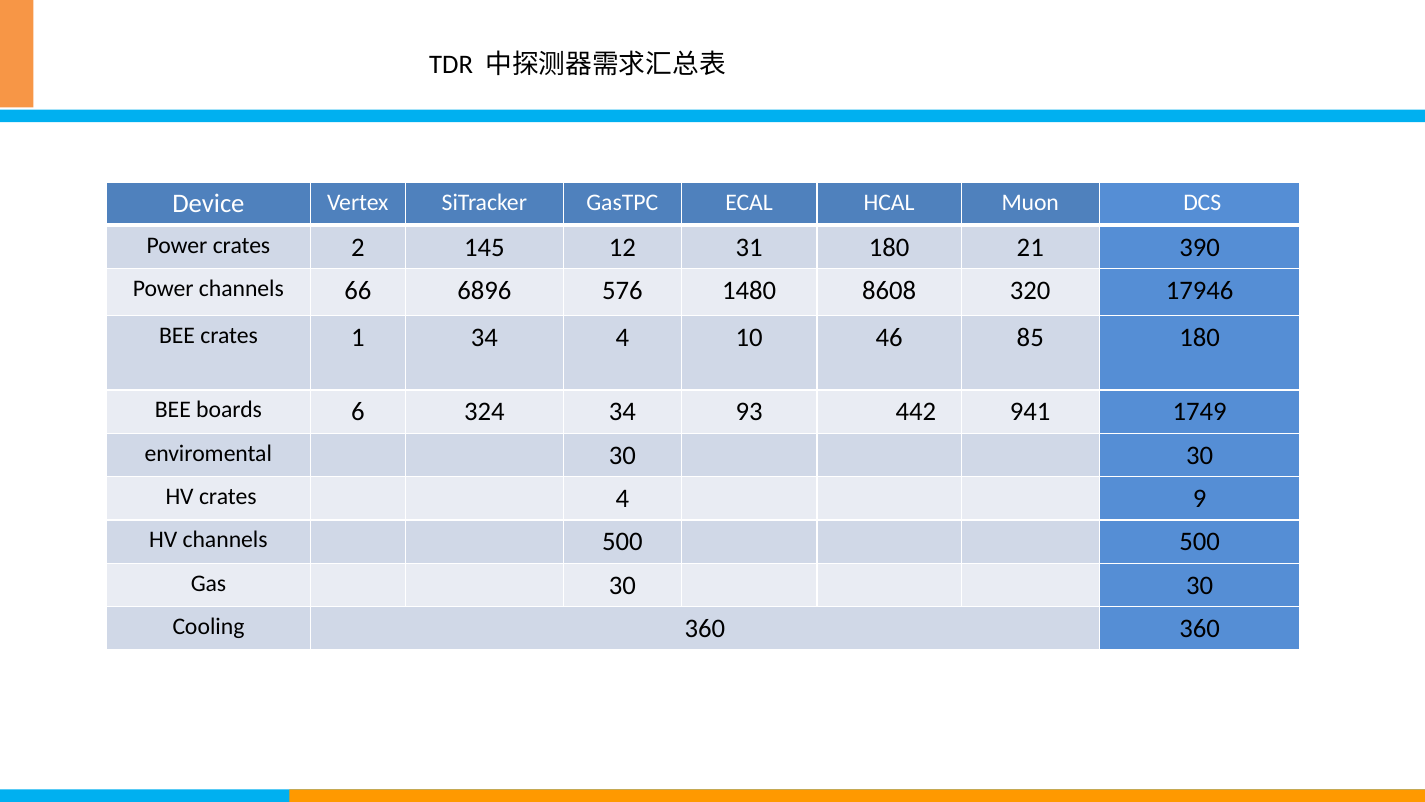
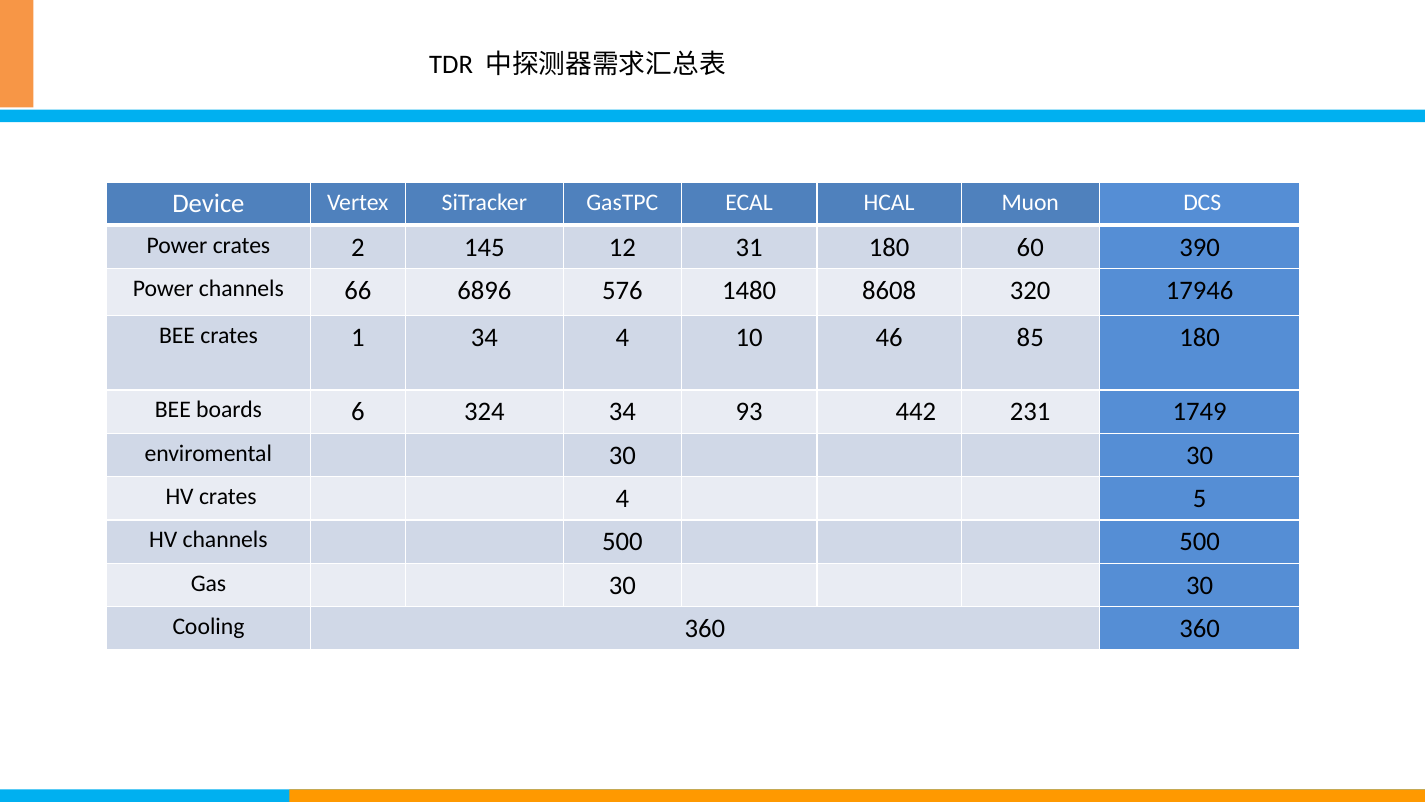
21: 21 -> 60
941: 941 -> 231
9: 9 -> 5
